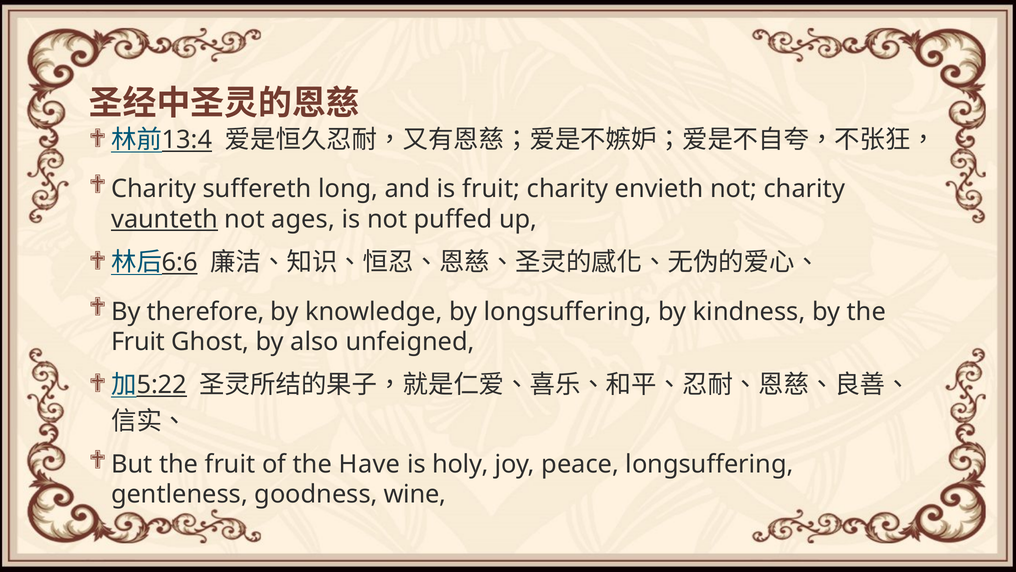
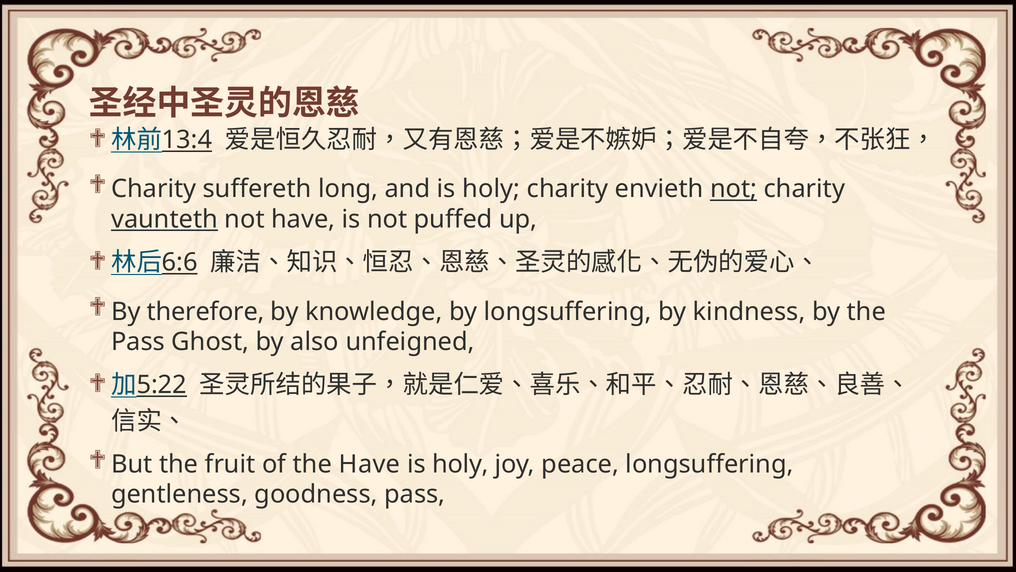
and is fruit: fruit -> holy
not at (734, 189) underline: none -> present
not ages: ages -> have
Fruit at (138, 342): Fruit -> Pass
goodness wine: wine -> pass
